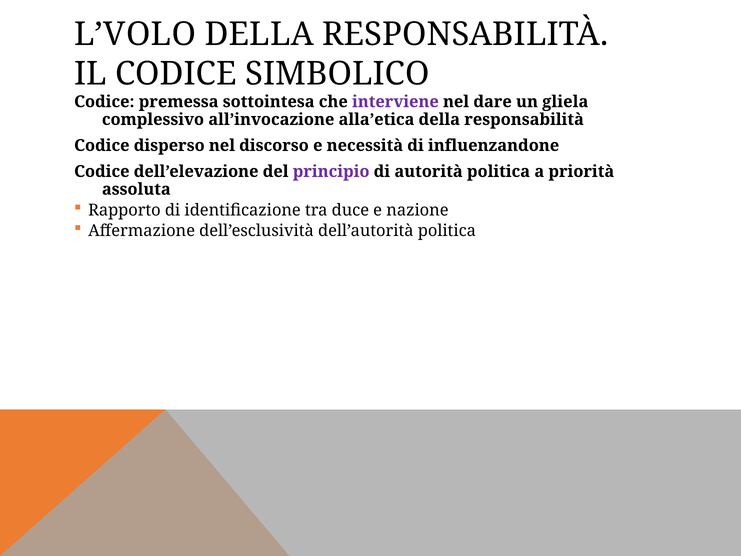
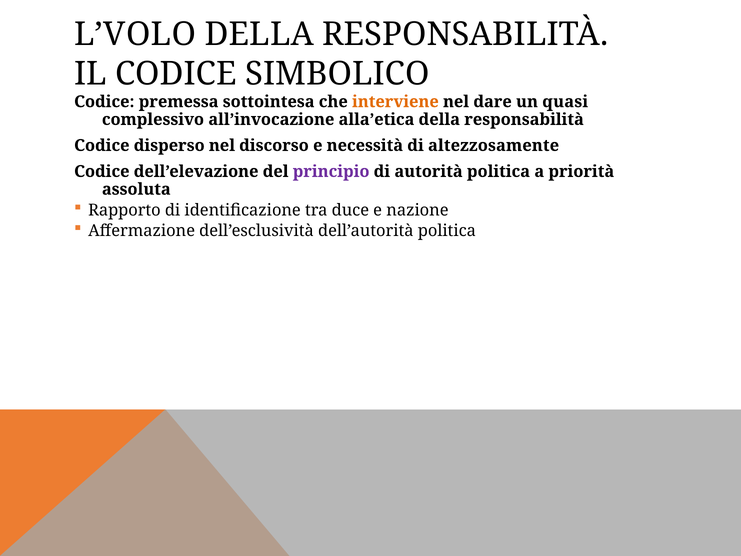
interviene colour: purple -> orange
gliela: gliela -> quasi
influenzandone: influenzandone -> altezzosamente
